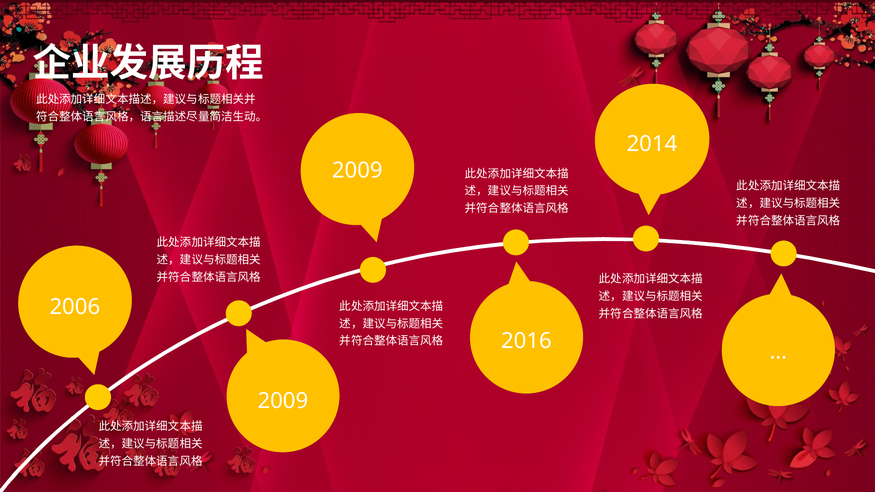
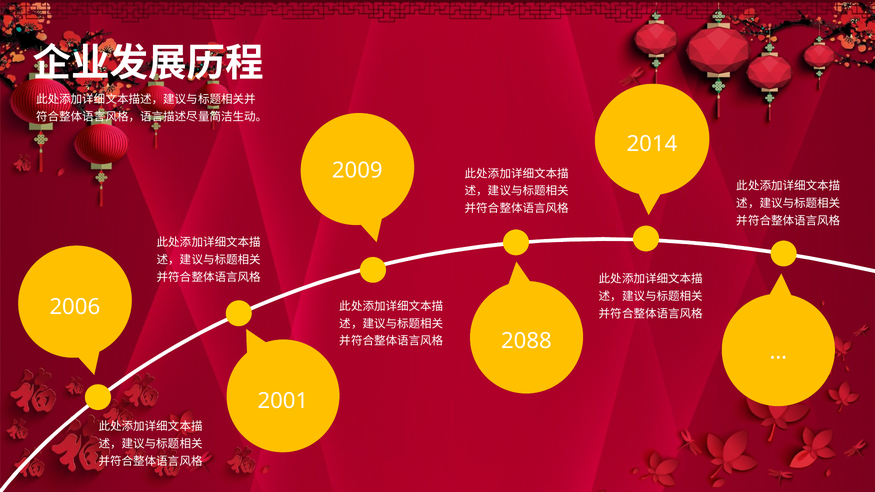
2016: 2016 -> 2088
2009 at (283, 401): 2009 -> 2001
